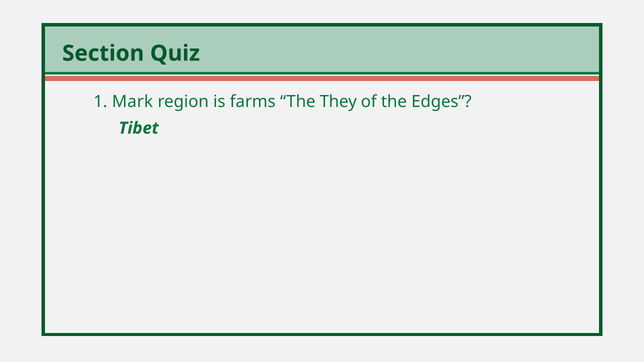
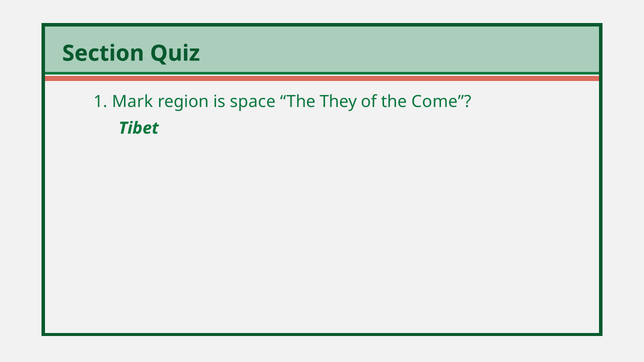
farms: farms -> space
Edges: Edges -> Come
